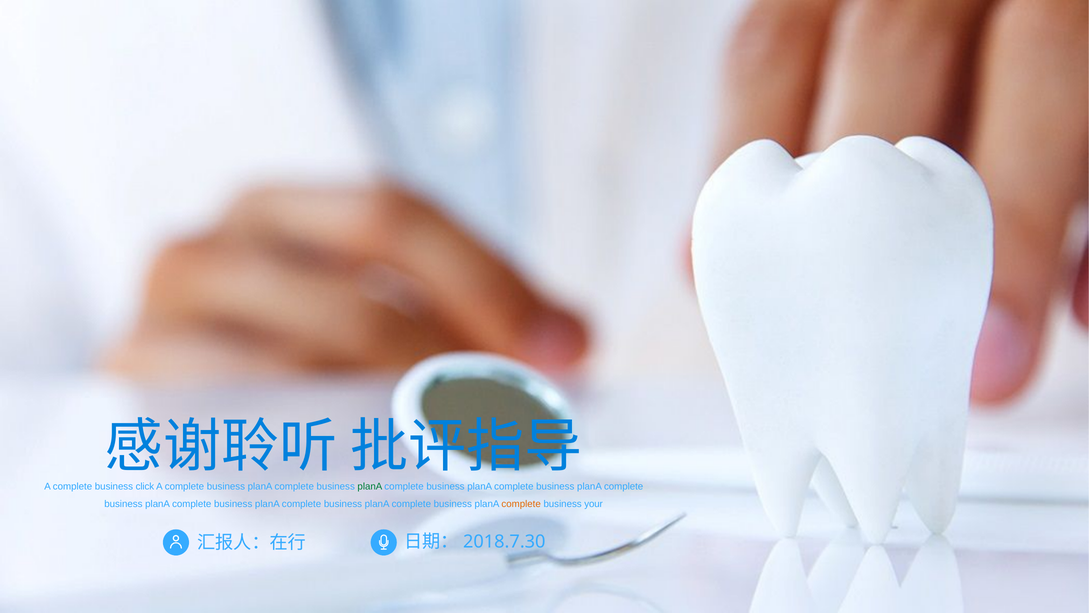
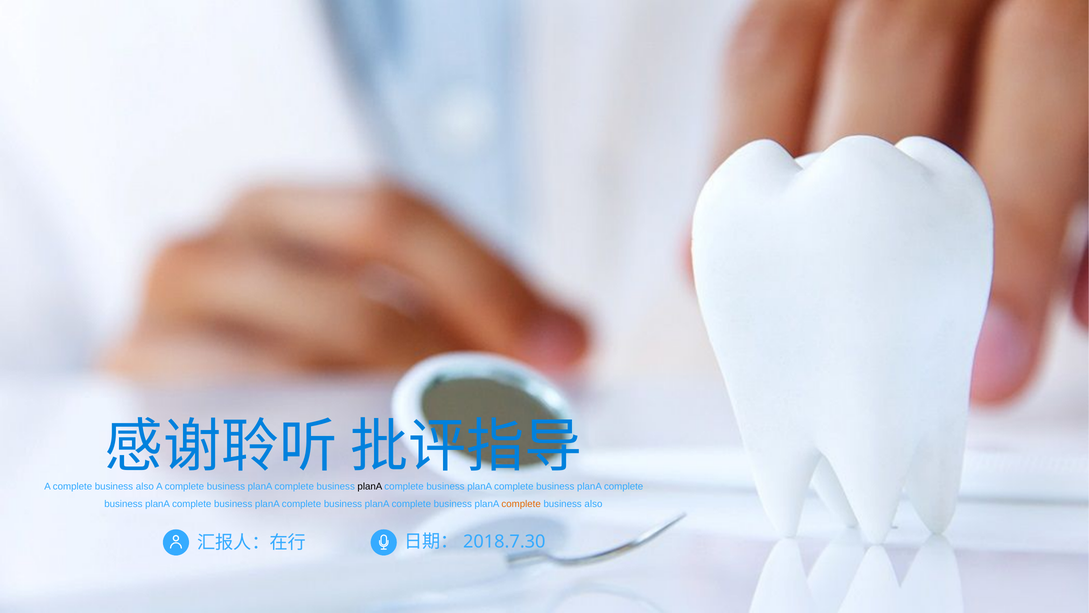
A complete business click: click -> also
planA at (370, 486) colour: green -> black
your at (594, 504): your -> also
